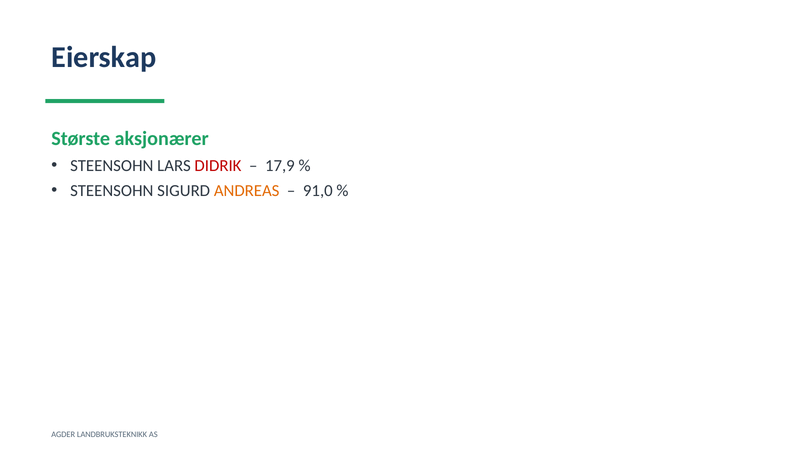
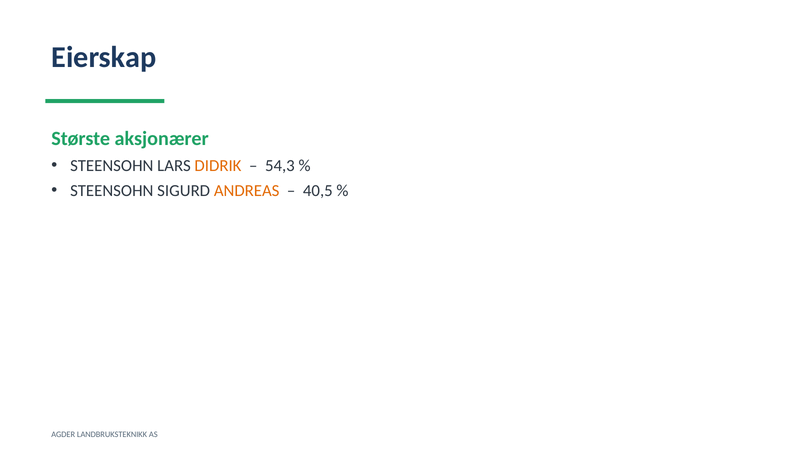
DIDRIK colour: red -> orange
17,9: 17,9 -> 54,3
91,0: 91,0 -> 40,5
